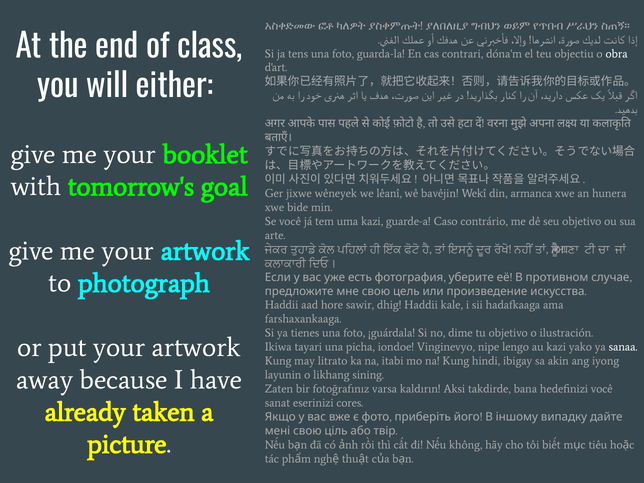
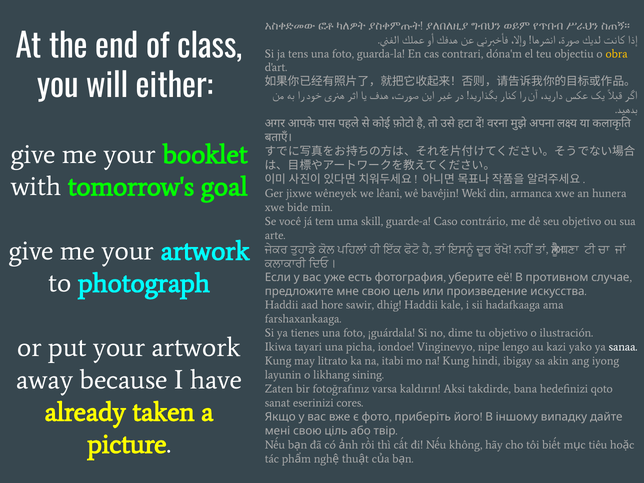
obra colour: white -> yellow
uma kazi: kazi -> skill
hedefinizi você: você -> qoto
